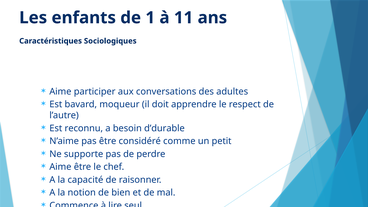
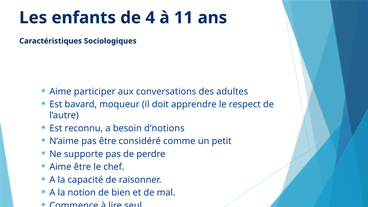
1: 1 -> 4
d’durable: d’durable -> d’notions
